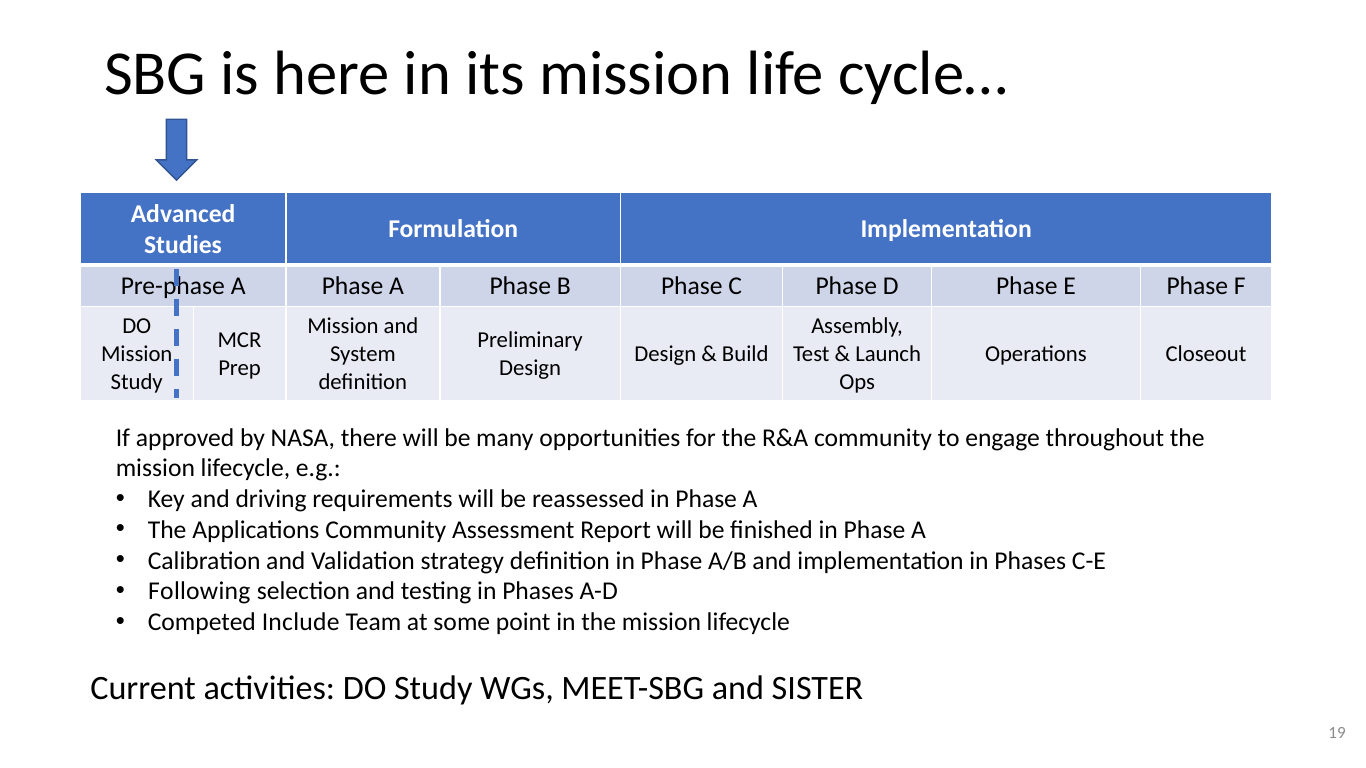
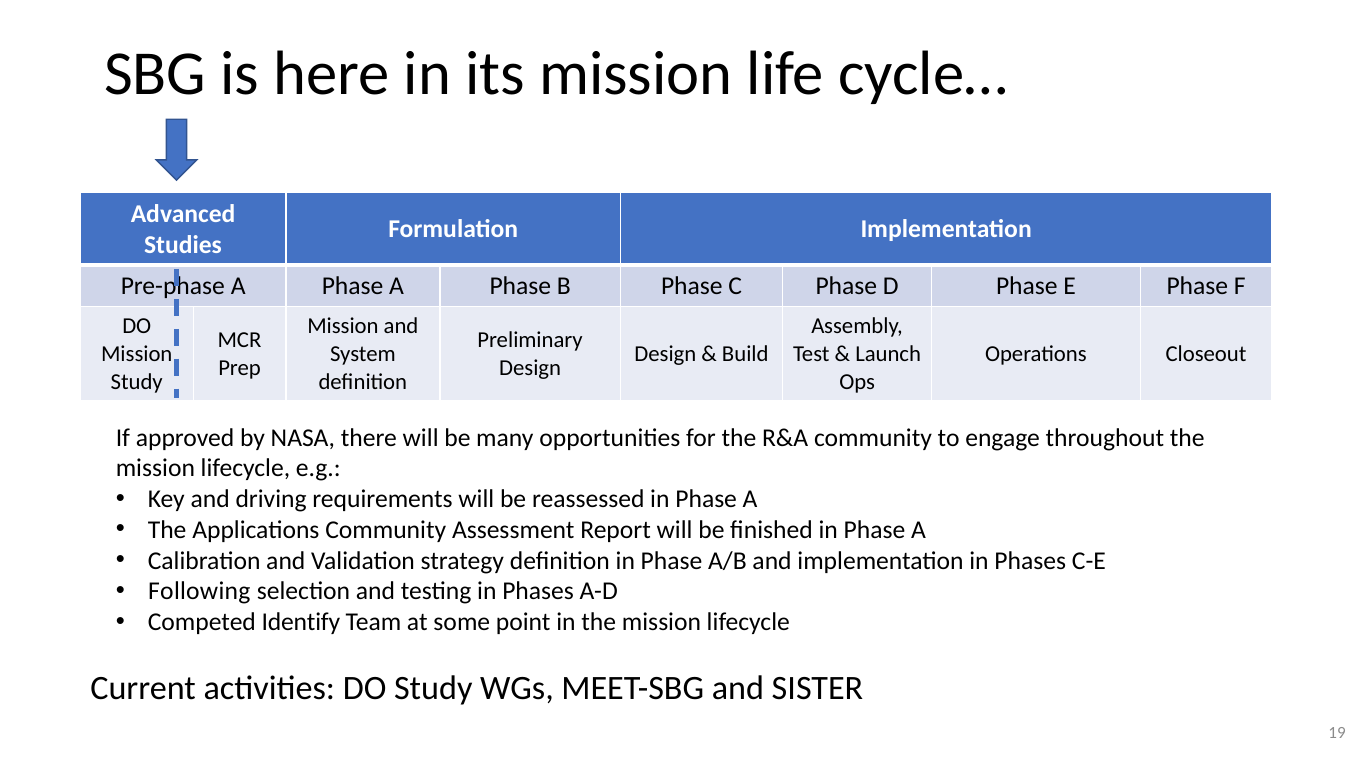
Include: Include -> Identify
